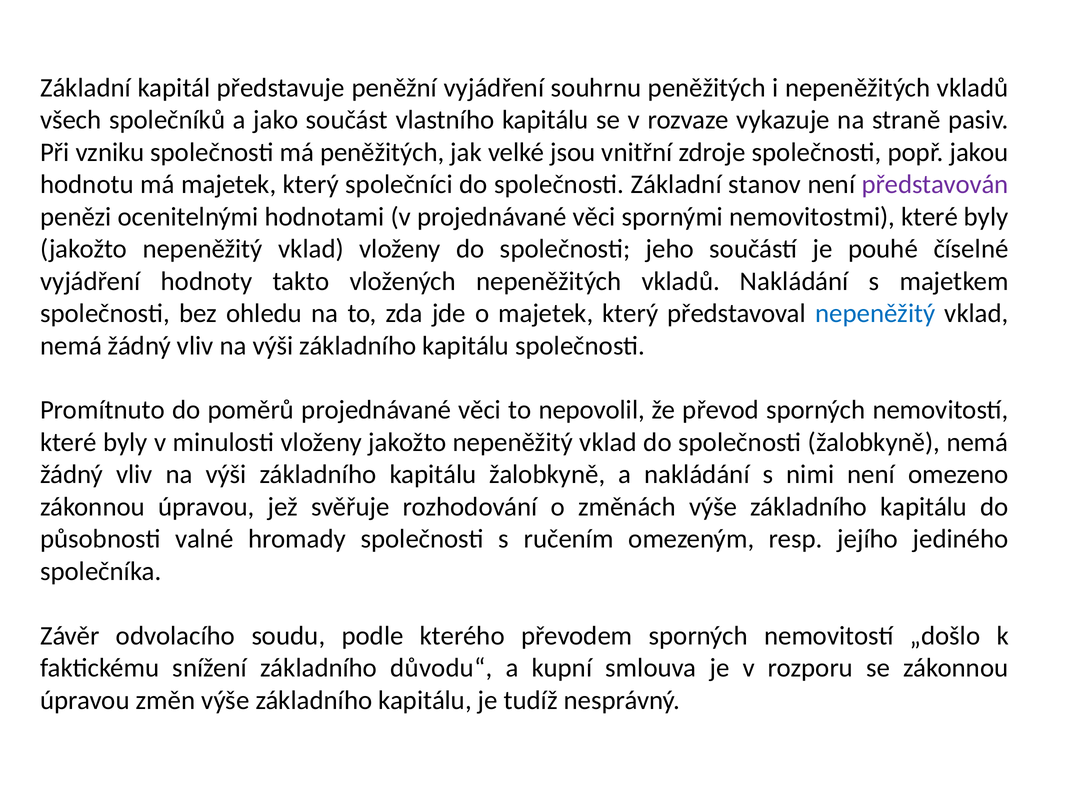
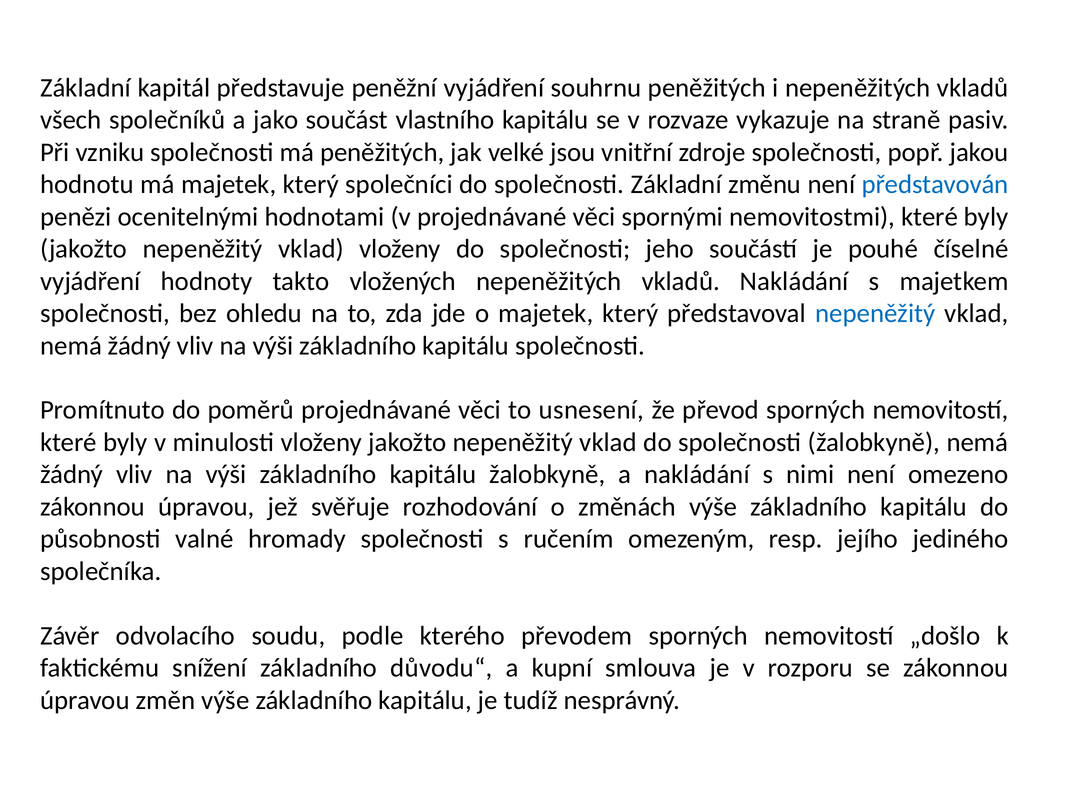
stanov: stanov -> změnu
představován colour: purple -> blue
nepovolil: nepovolil -> usnesení
